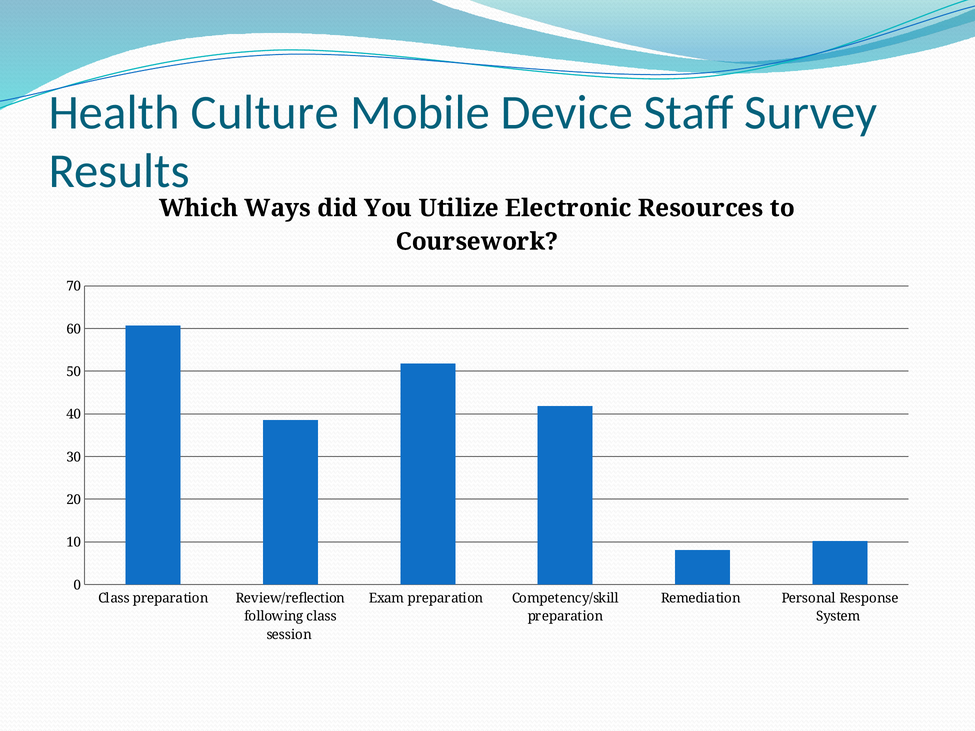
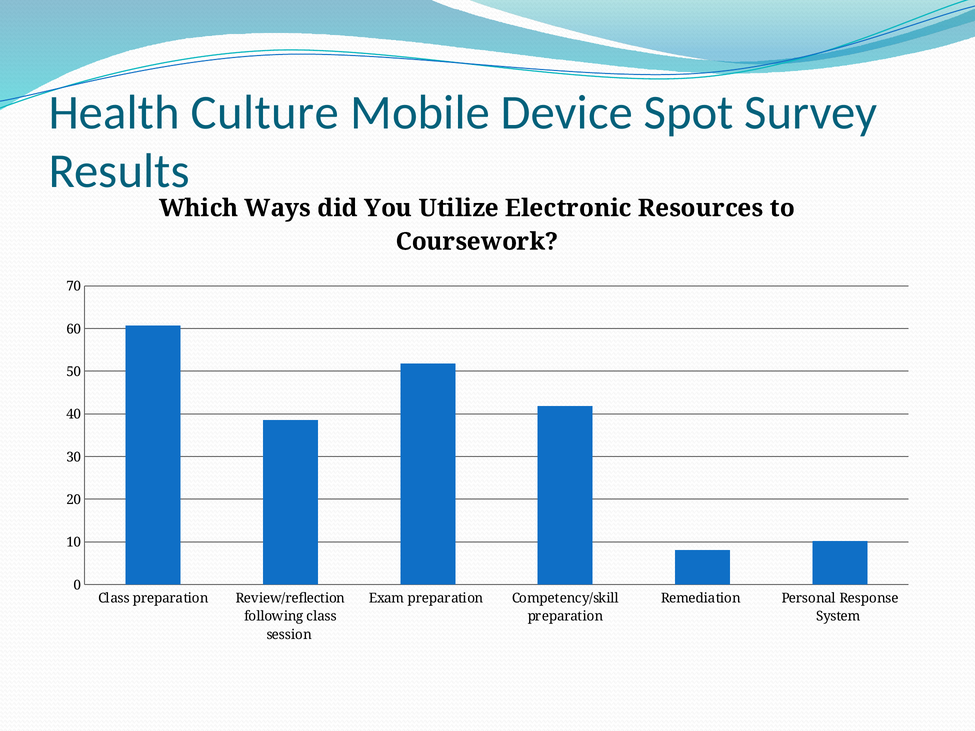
Staff: Staff -> Spot
